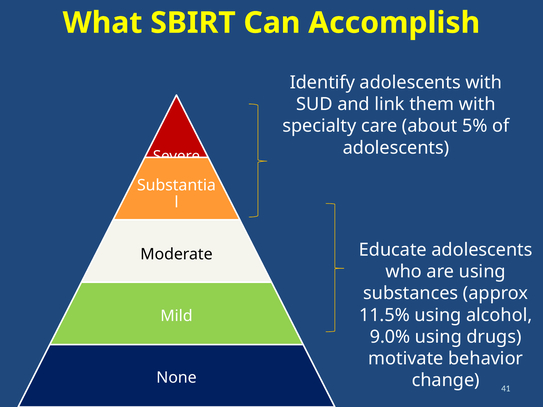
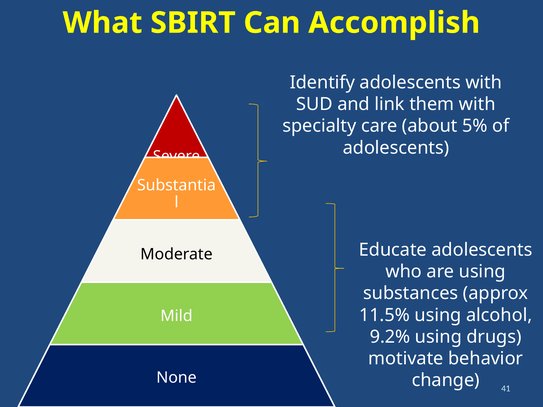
9.0%: 9.0% -> 9.2%
